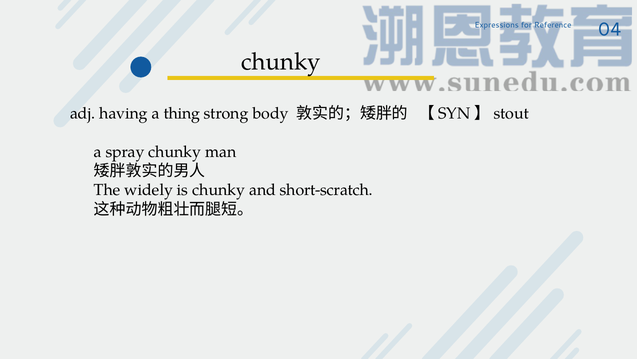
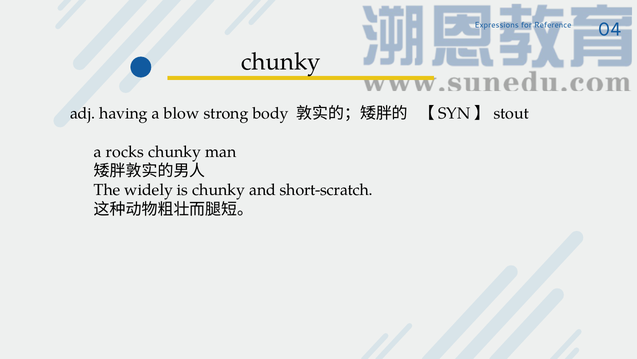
thing: thing -> blow
spray: spray -> rocks
